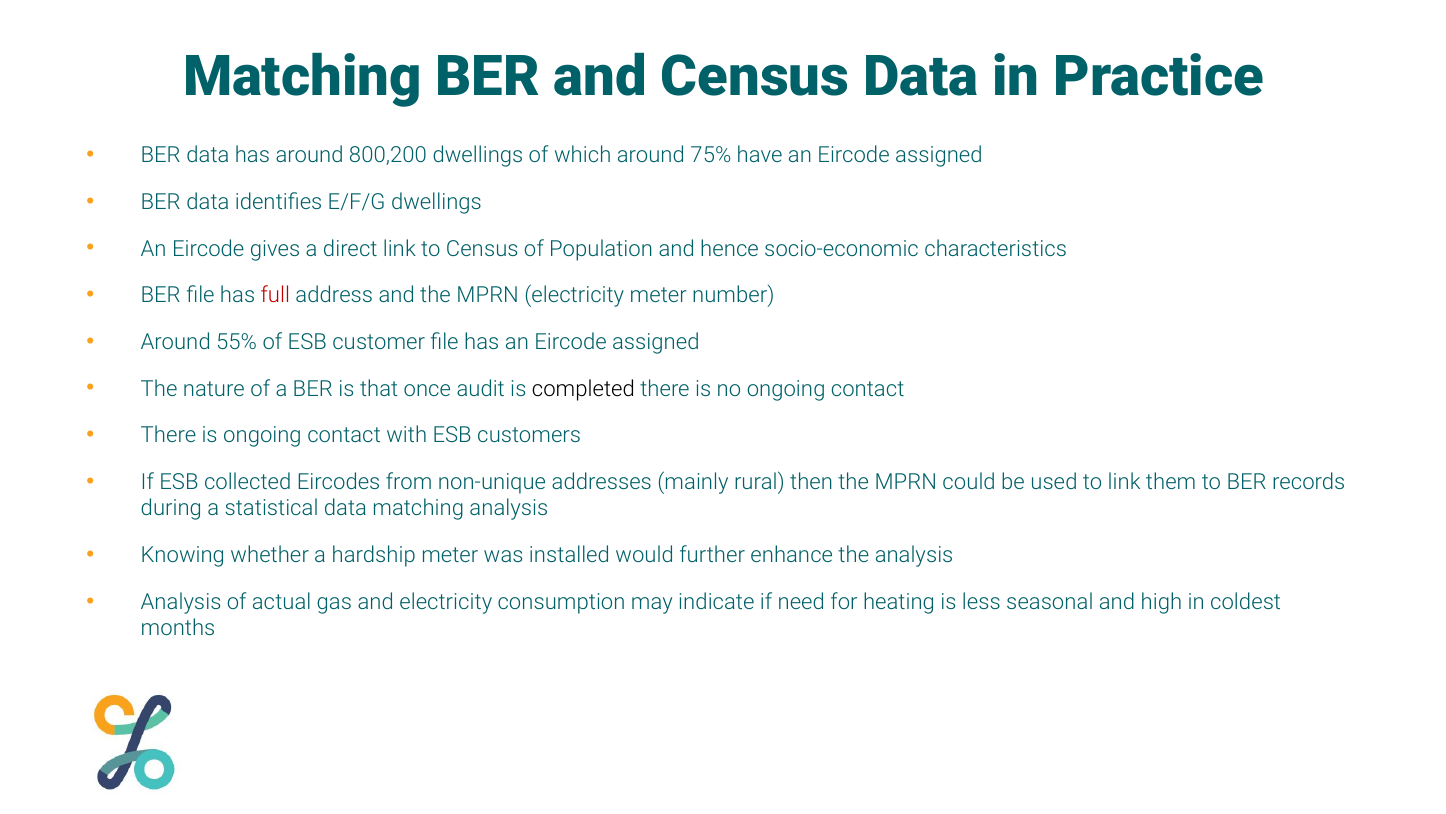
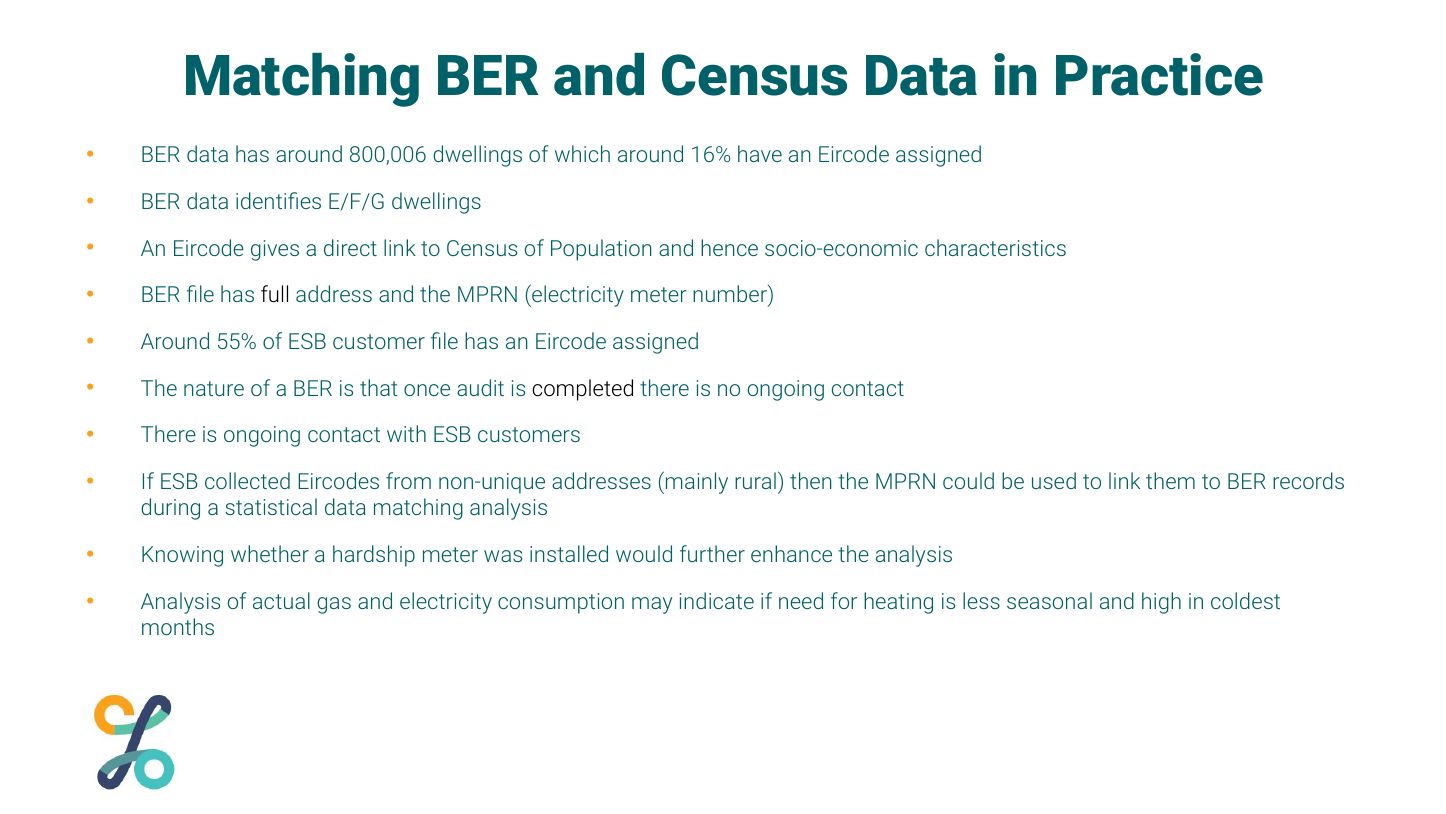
800,200: 800,200 -> 800,006
75%: 75% -> 16%
full colour: red -> black
